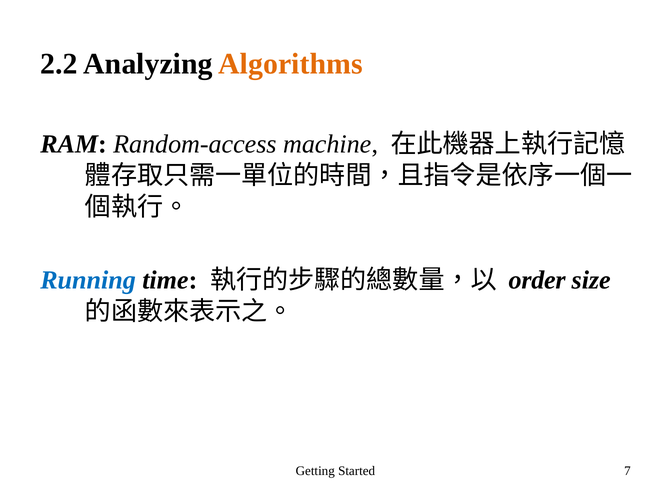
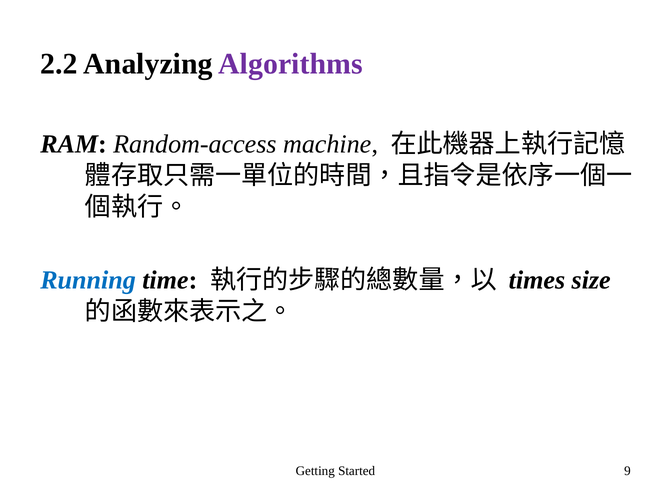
Algorithms colour: orange -> purple
order: order -> times
7: 7 -> 9
